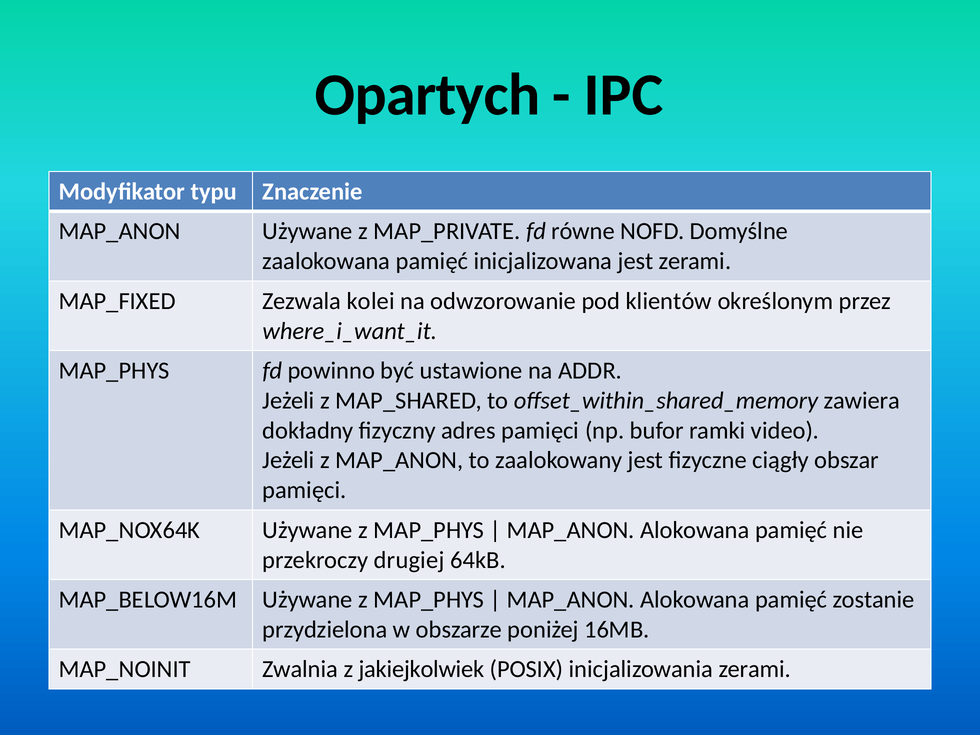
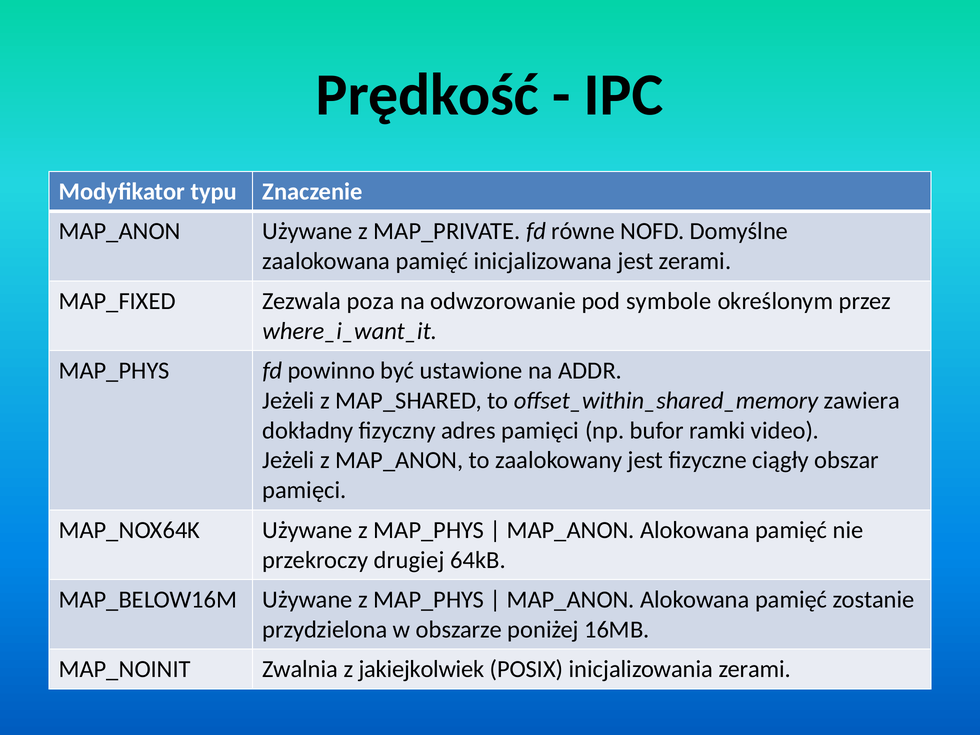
Opartych: Opartych -> Prędkość
kolei: kolei -> poza
klientów: klientów -> symbole
